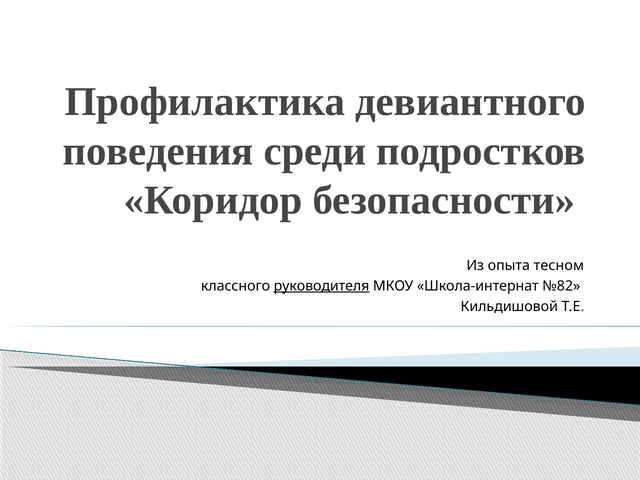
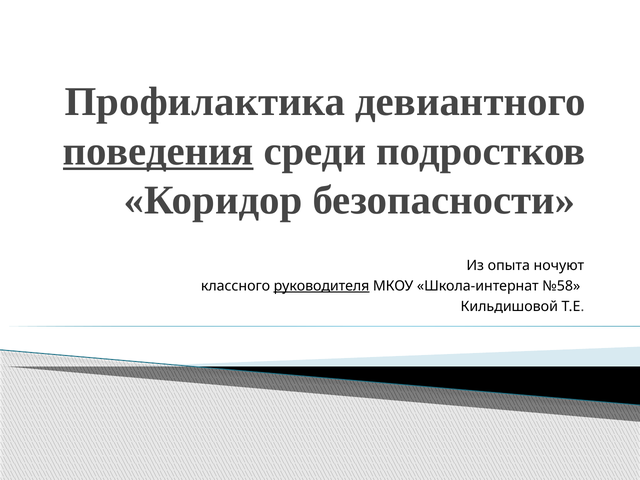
поведения underline: none -> present
тесном: тесном -> ночуют
№82: №82 -> №58
